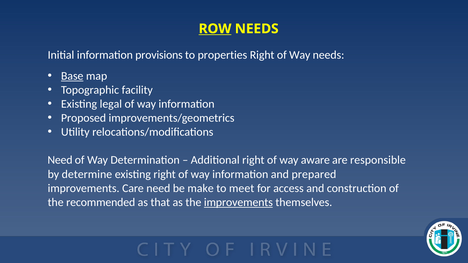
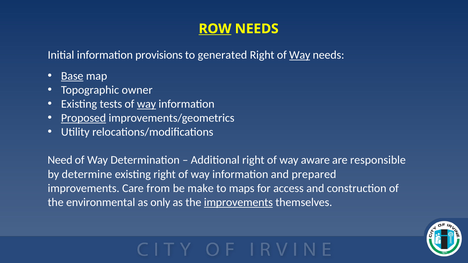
properties: properties -> generated
Way at (300, 55) underline: none -> present
facility: facility -> owner
legal: legal -> tests
way at (146, 104) underline: none -> present
Proposed underline: none -> present
Care need: need -> from
meet: meet -> maps
recommended: recommended -> environmental
that: that -> only
